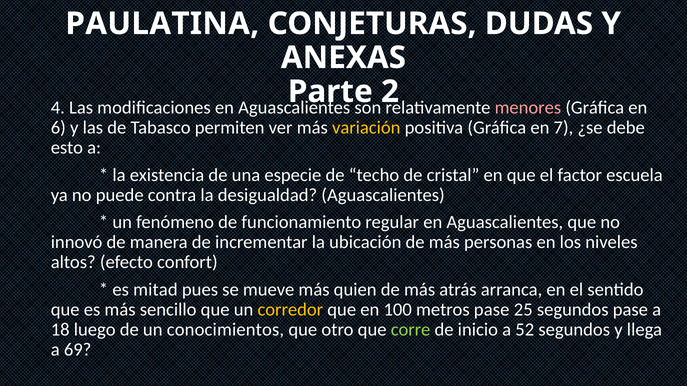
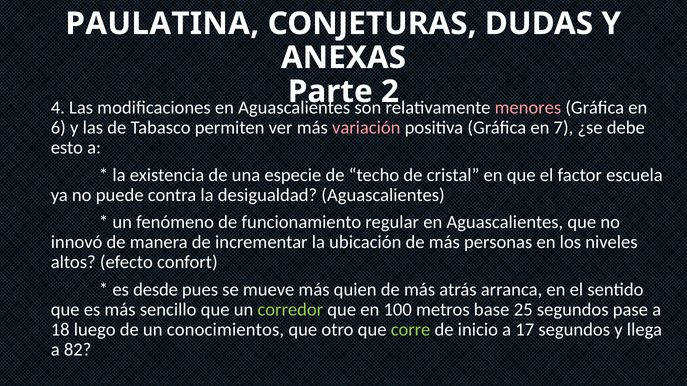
variación colour: yellow -> pink
mitad: mitad -> desde
corredor colour: yellow -> light green
metros pase: pase -> base
52: 52 -> 17
69: 69 -> 82
